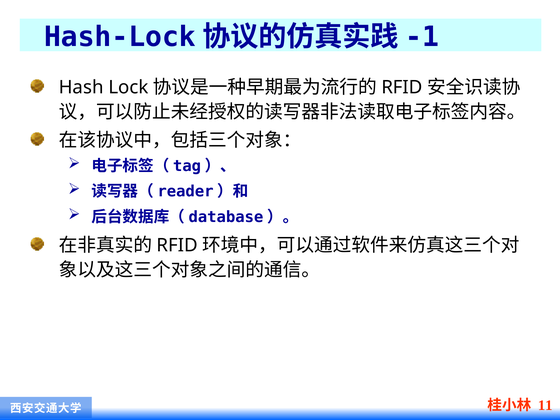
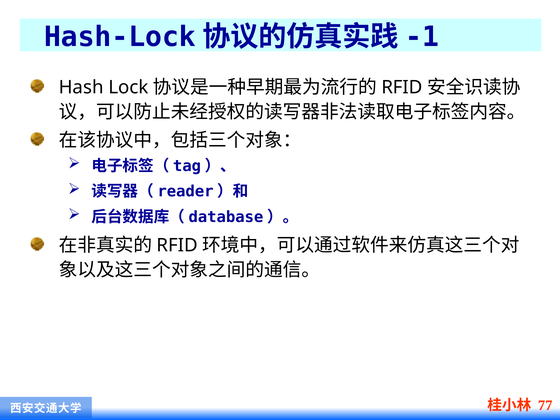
11: 11 -> 77
